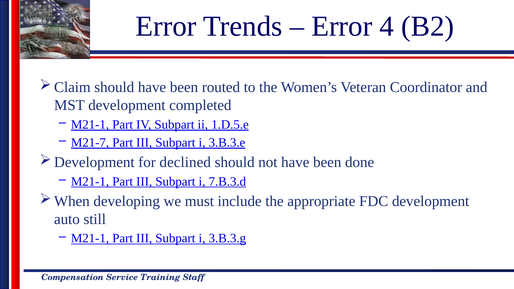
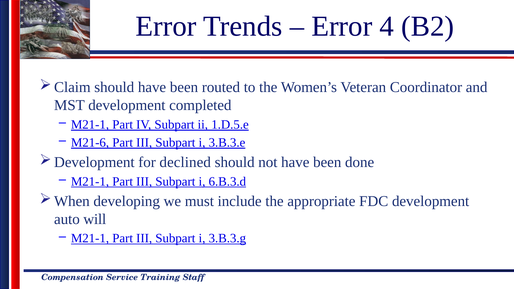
M21-7: M21-7 -> M21-6
7.B.3.d: 7.B.3.d -> 6.B.3.d
still: still -> will
